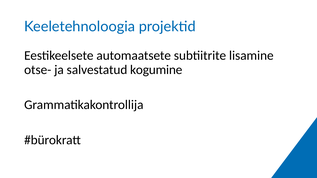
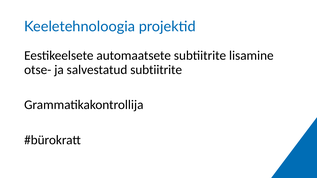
salvestatud kogumine: kogumine -> subtiitrite
